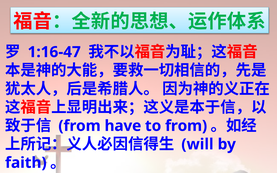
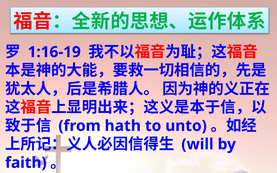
1:16-47: 1:16-47 -> 1:16-19
have: have -> hath
to from: from -> unto
